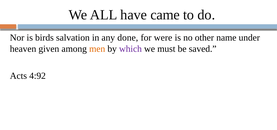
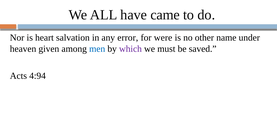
birds: birds -> heart
done: done -> error
men colour: orange -> blue
4:92: 4:92 -> 4:94
